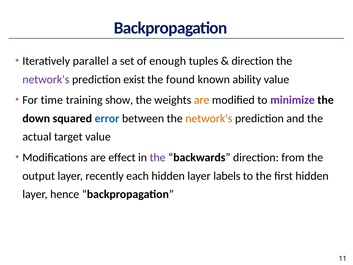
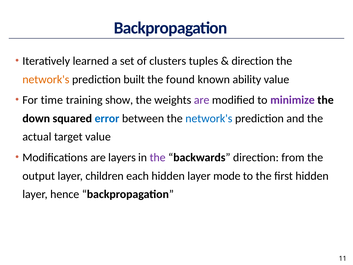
parallel: parallel -> learned
enough: enough -> clusters
network's at (46, 79) colour: purple -> orange
exist: exist -> built
are at (202, 100) colour: orange -> purple
network's at (209, 118) colour: orange -> blue
effect: effect -> layers
recently: recently -> children
labels: labels -> mode
